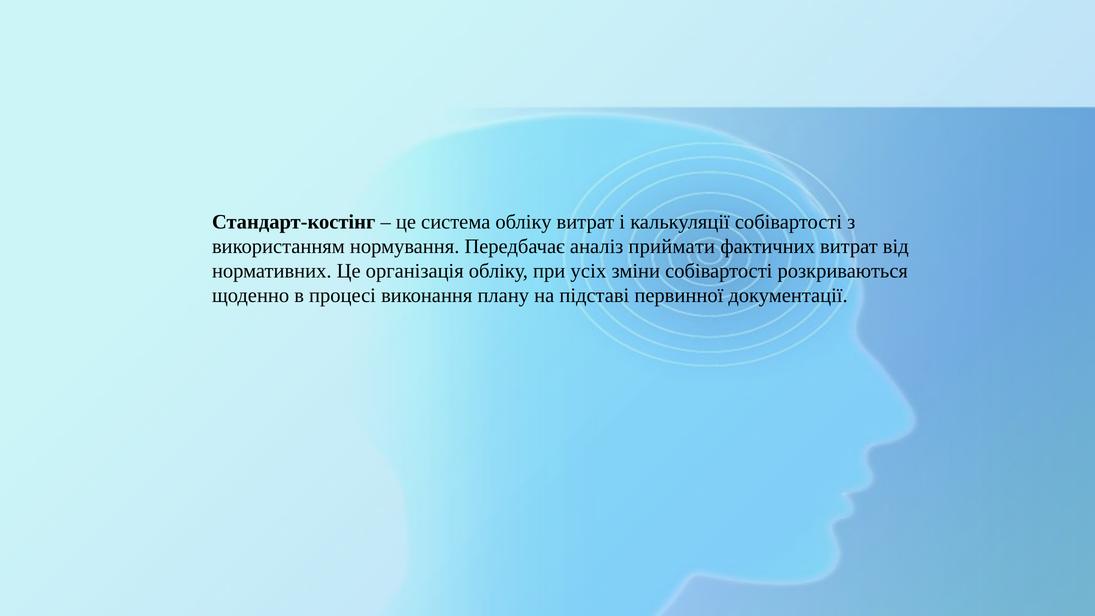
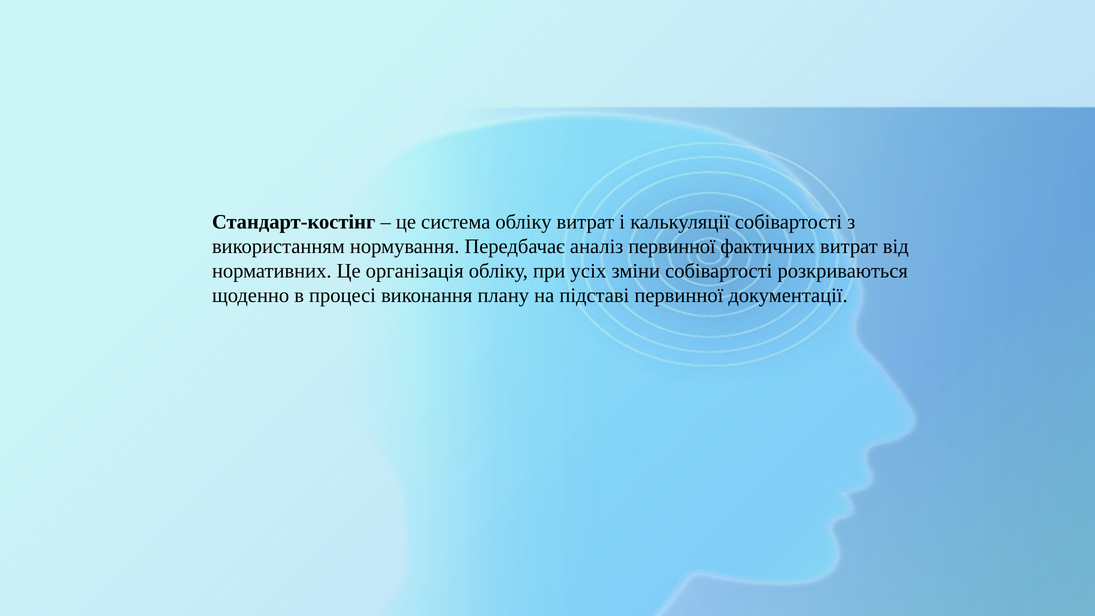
аналіз приймати: приймати -> первинної
